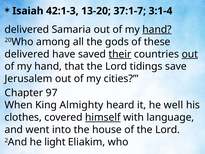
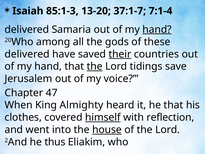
42:1-3: 42:1-3 -> 85:1-3
3:1-4: 3:1-4 -> 7:1-4
out at (190, 54) underline: present -> none
the at (95, 66) underline: none -> present
cities: cities -> voice
97: 97 -> 47
he well: well -> that
language: language -> reflection
house underline: none -> present
light: light -> thus
